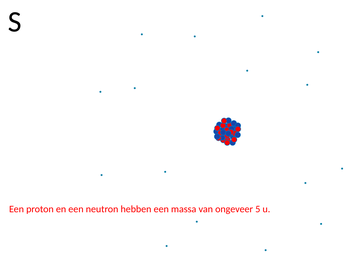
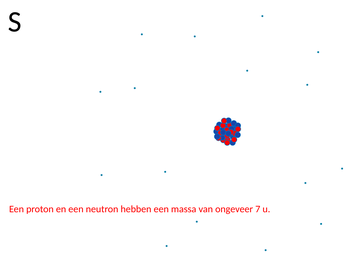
5: 5 -> 7
